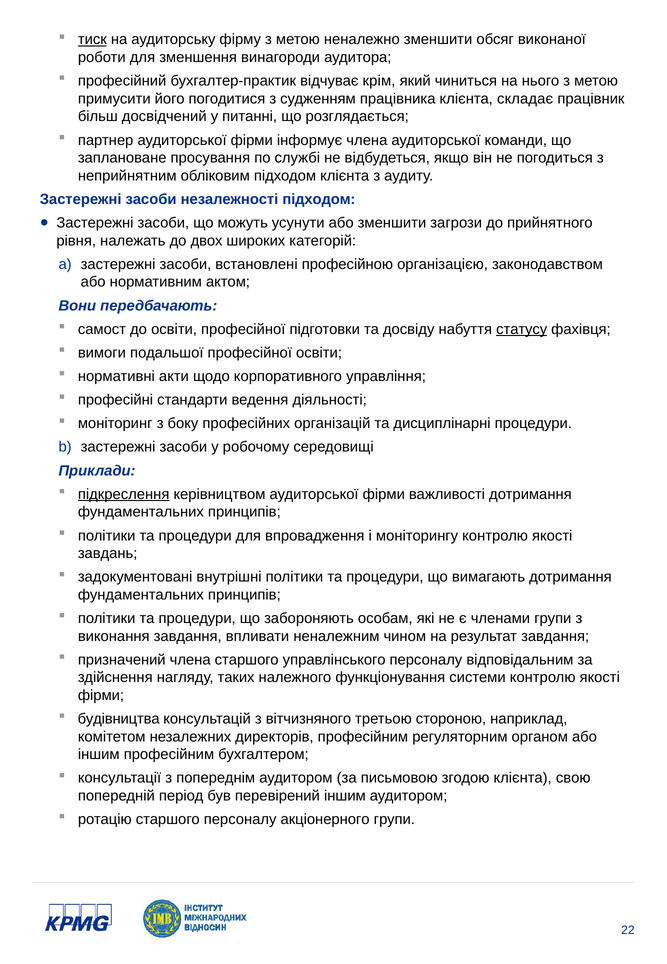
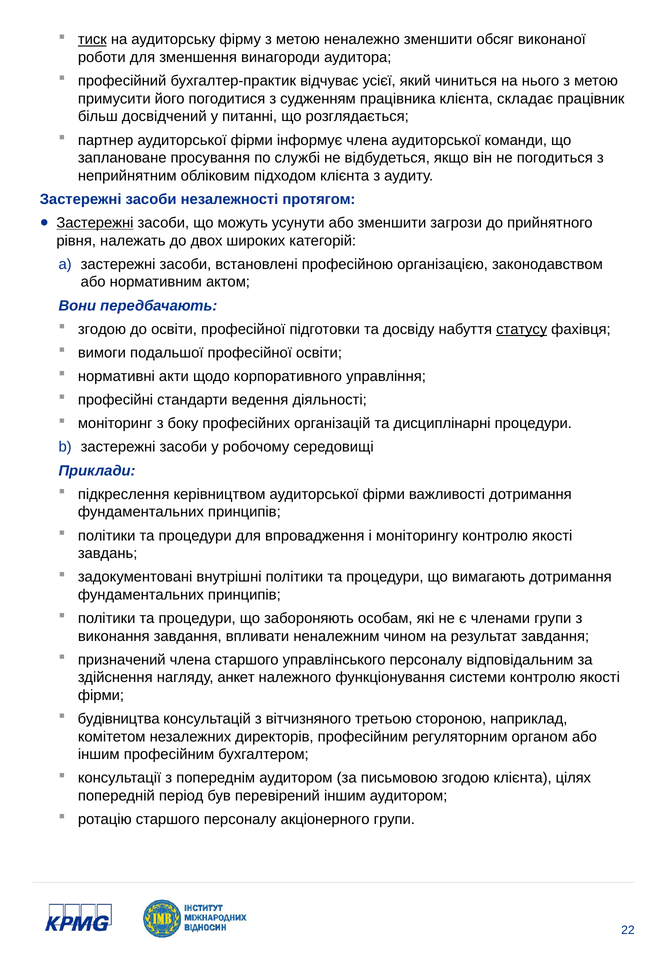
крім: крім -> усієї
незалежності підходом: підходом -> протягом
Застережні at (95, 223) underline: none -> present
самост at (102, 329): самост -> згодою
підкреслення underline: present -> none
таких: таких -> анкет
свою: свою -> цілях
